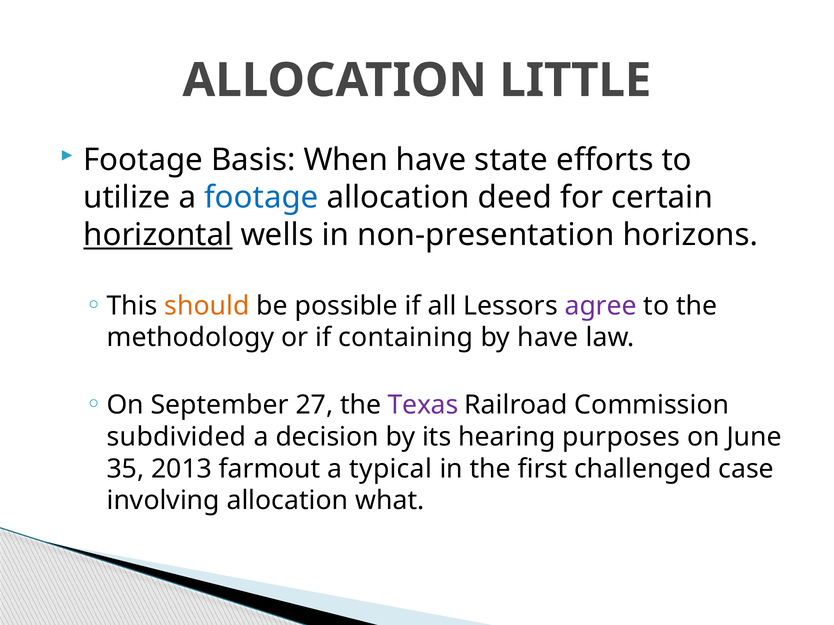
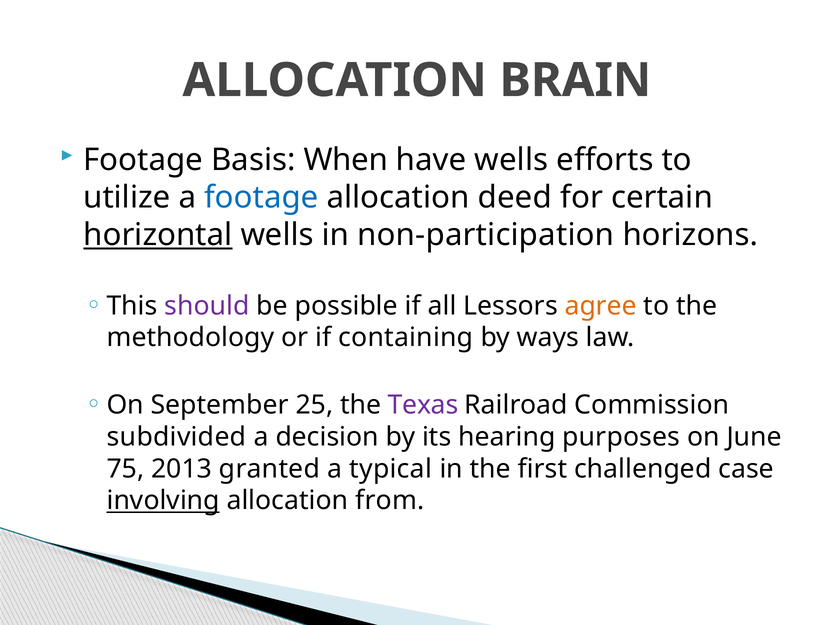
LITTLE: LITTLE -> BRAIN
have state: state -> wells
non-presentation: non-presentation -> non-participation
should colour: orange -> purple
agree colour: purple -> orange
by have: have -> ways
27: 27 -> 25
35: 35 -> 75
farmout: farmout -> granted
involving underline: none -> present
what: what -> from
